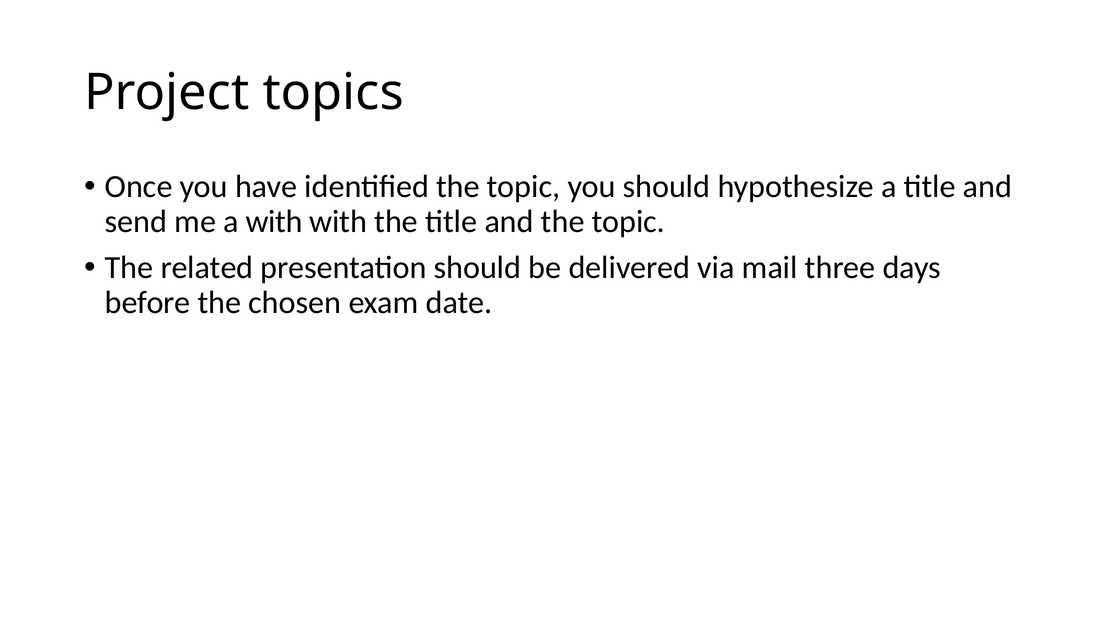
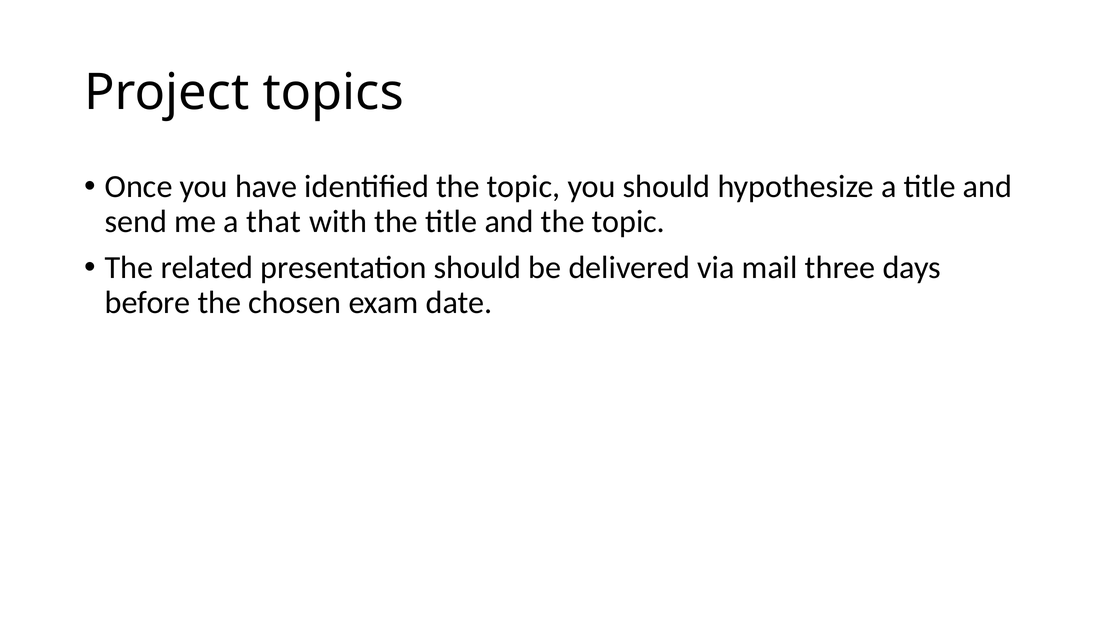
a with: with -> that
